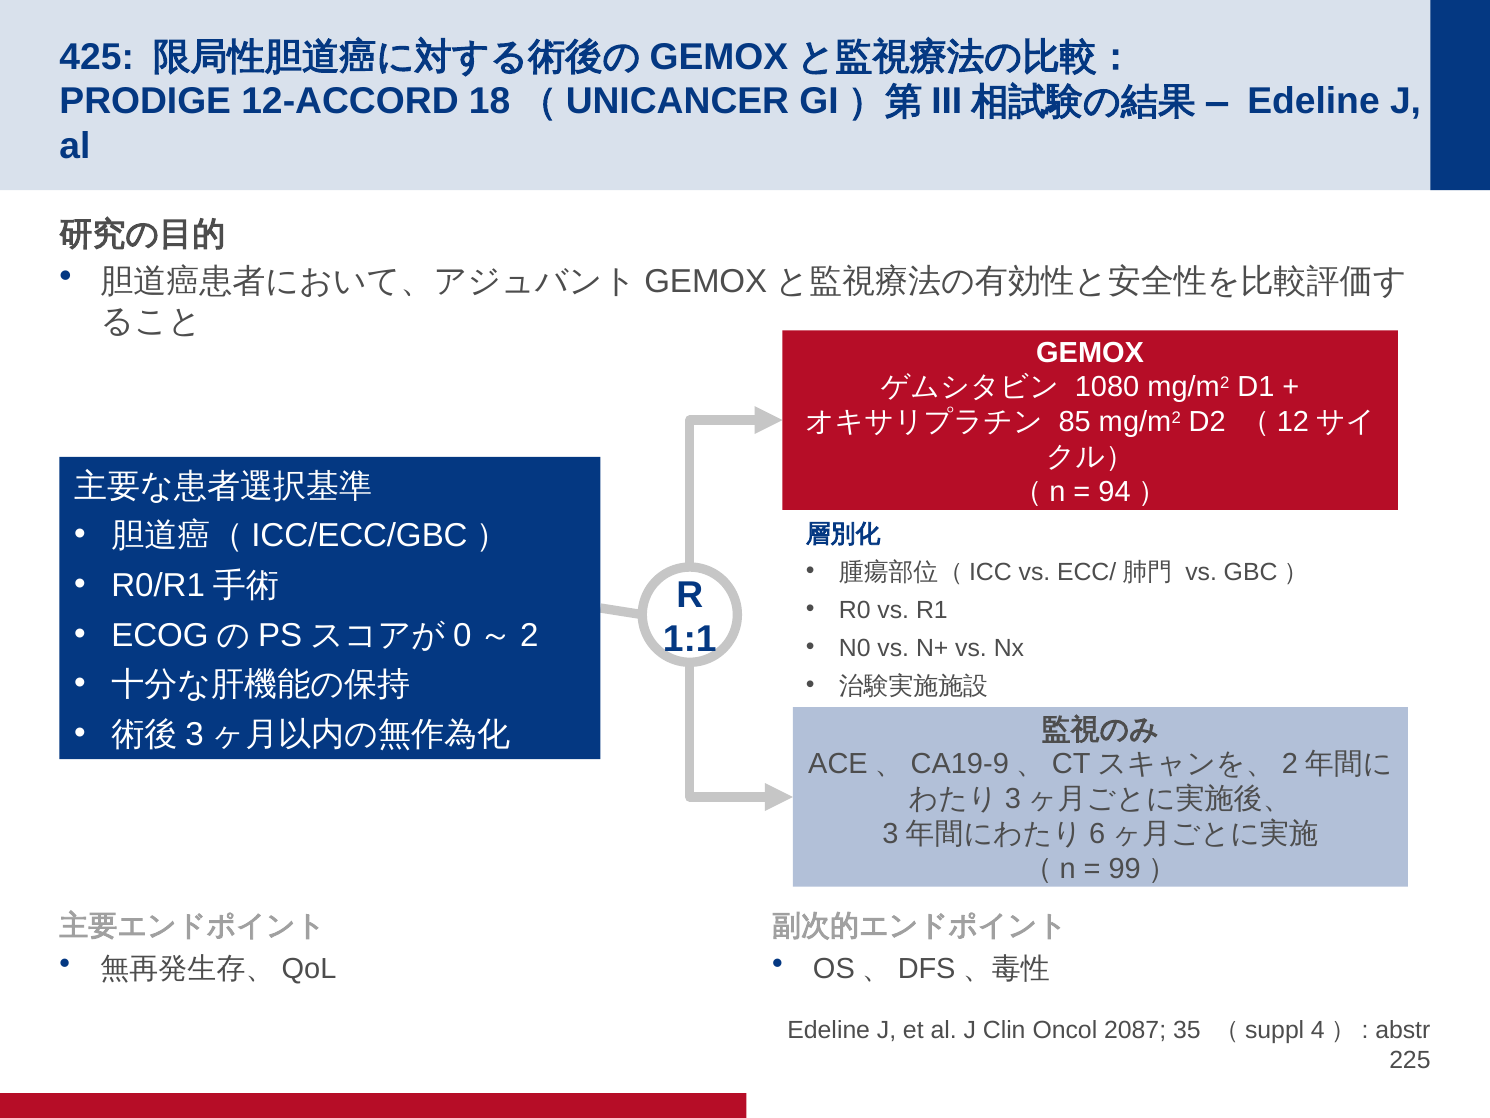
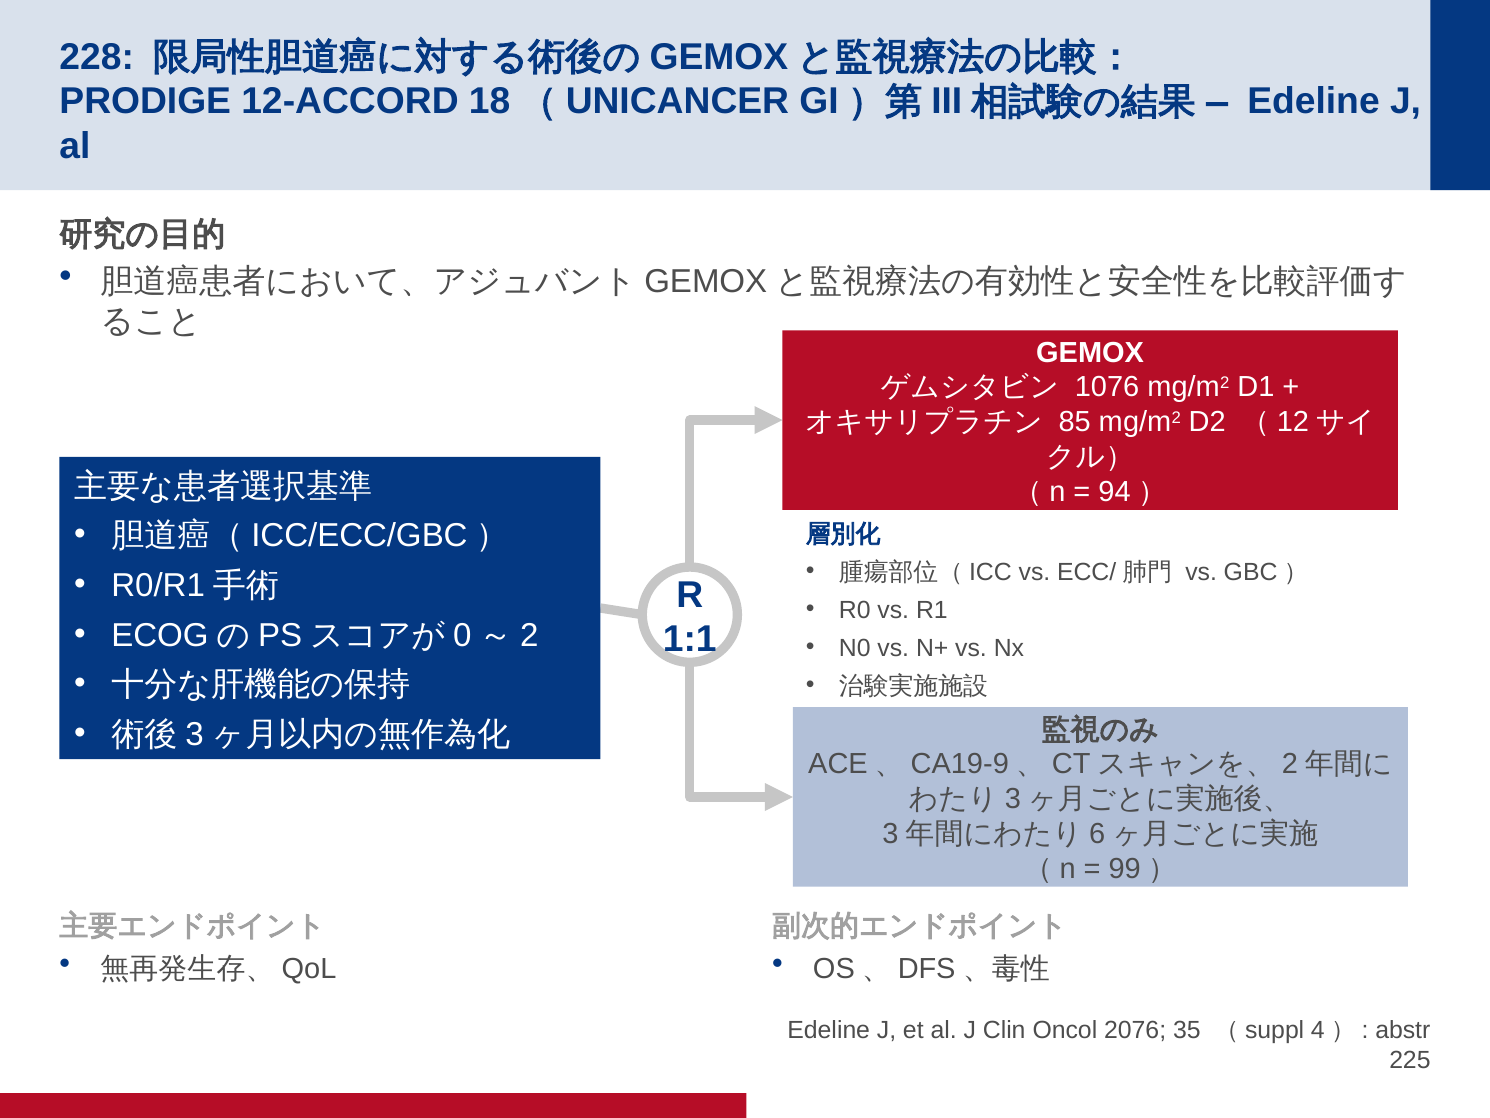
425: 425 -> 228
1080: 1080 -> 1076
2087: 2087 -> 2076
